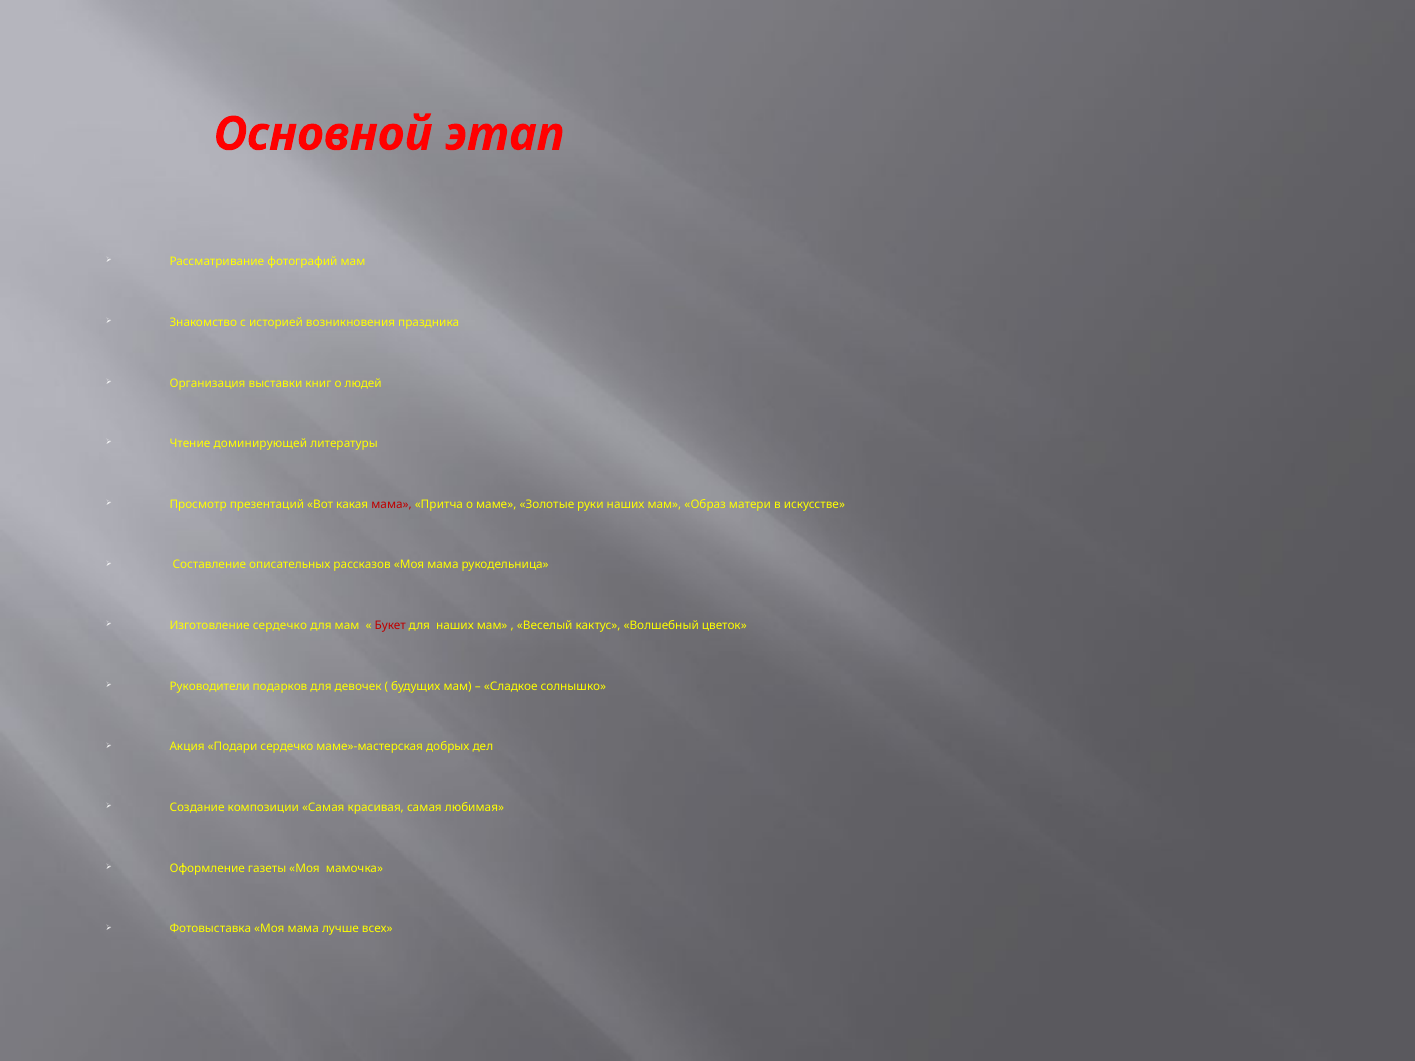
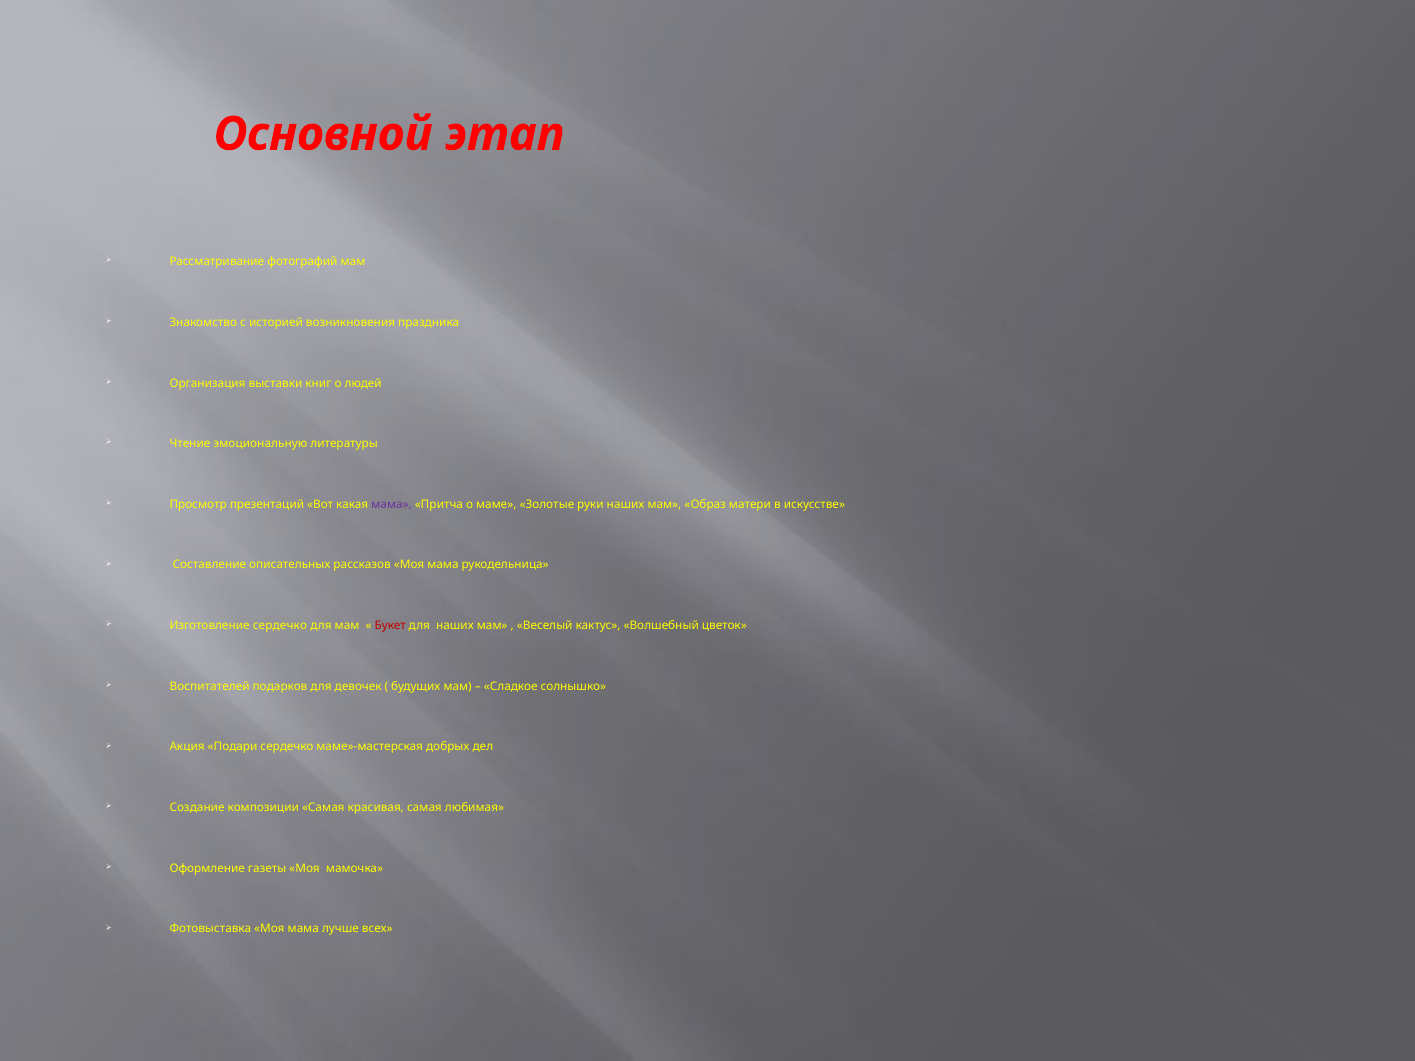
доминирующей: доминирующей -> эмоциональную
мама at (392, 505) colour: red -> purple
Руководители: Руководители -> Воспитателей
